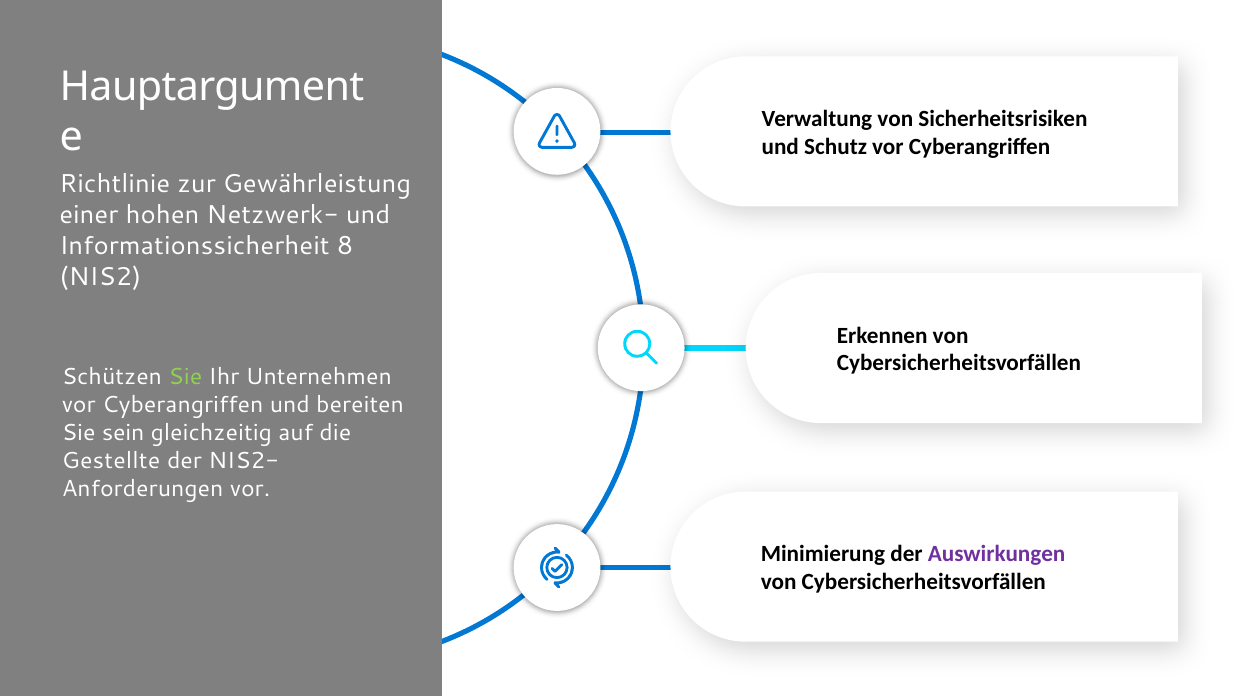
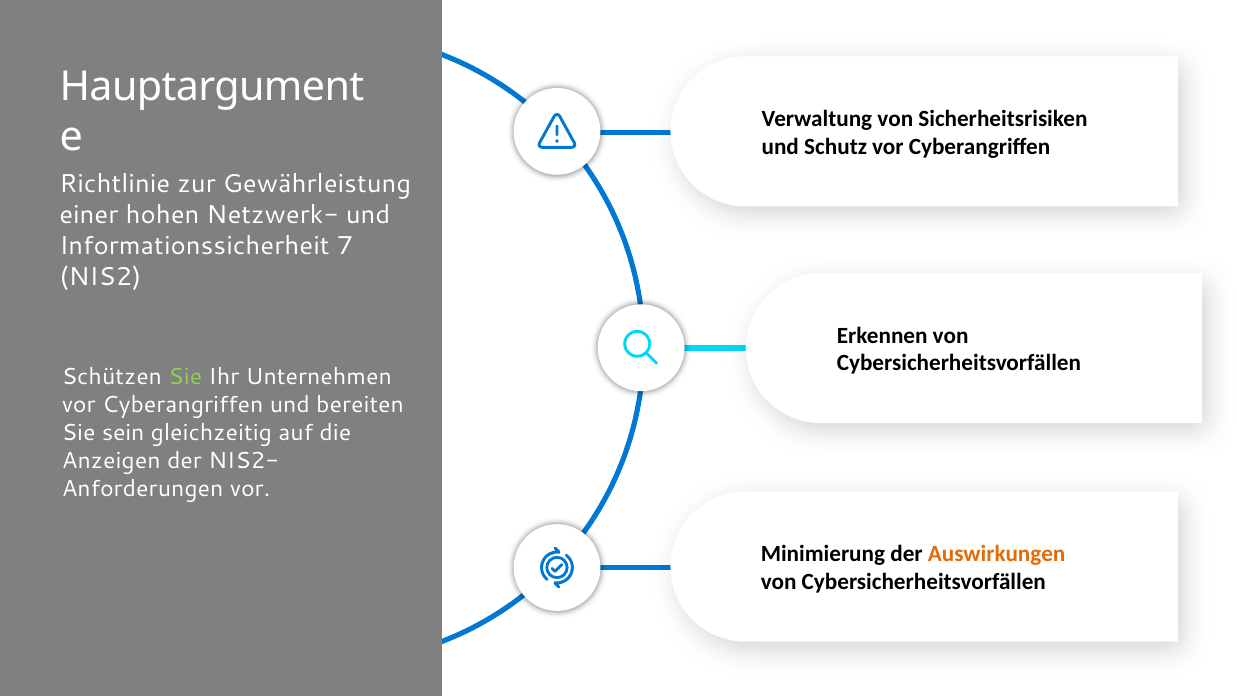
8: 8 -> 7
Gestellte: Gestellte -> Anzeigen
Auswirkungen colour: purple -> orange
